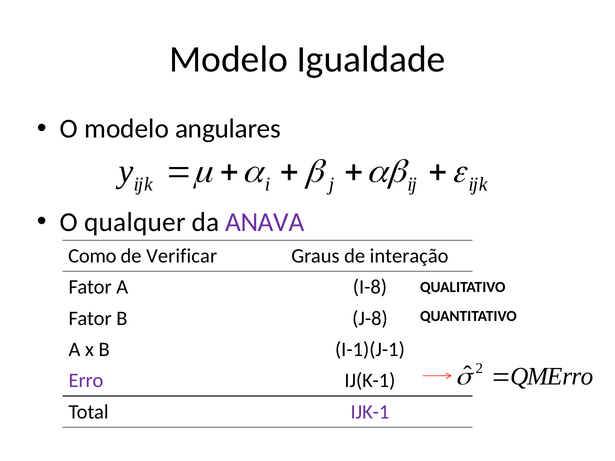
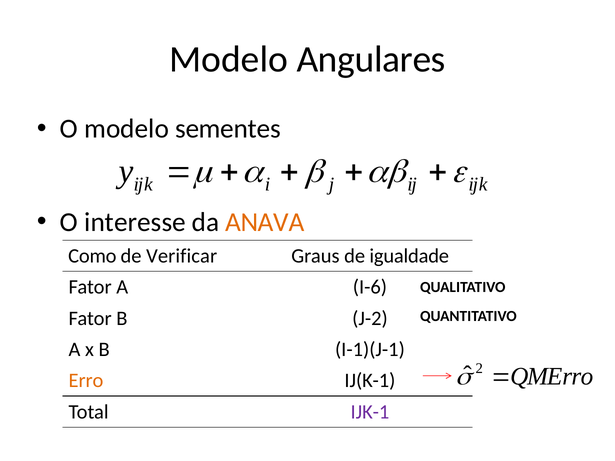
Igualdade: Igualdade -> Angulares
angulares: angulares -> sementes
qualquer: qualquer -> interesse
ANAVA colour: purple -> orange
interação: interação -> igualdade
I-8: I-8 -> I-6
J-8: J-8 -> J-2
Erro colour: purple -> orange
